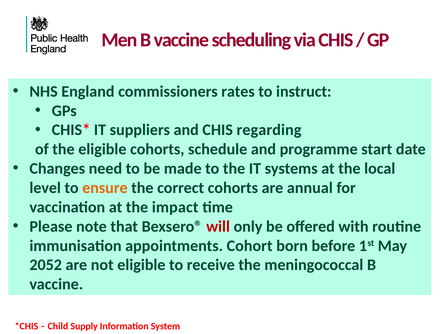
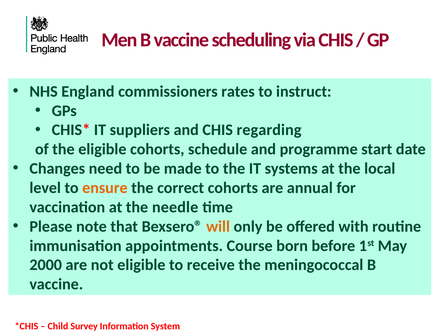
impact: impact -> needle
will colour: red -> orange
Cohort: Cohort -> Course
2052: 2052 -> 2000
Supply: Supply -> Survey
